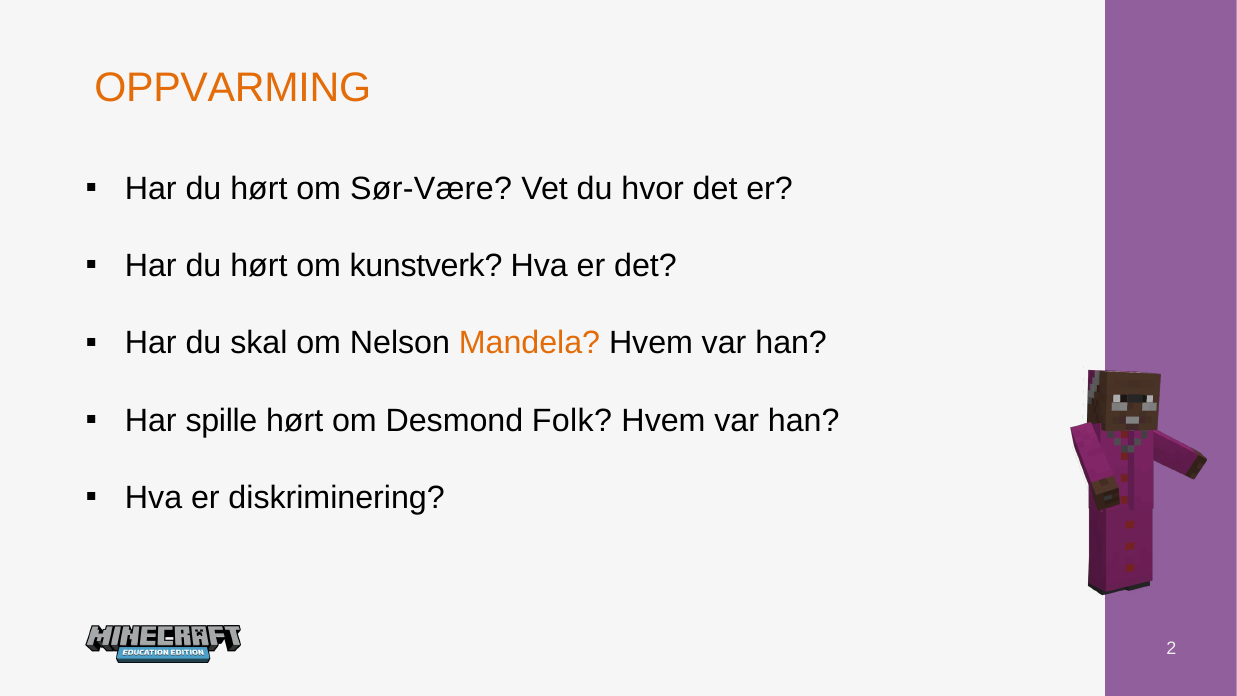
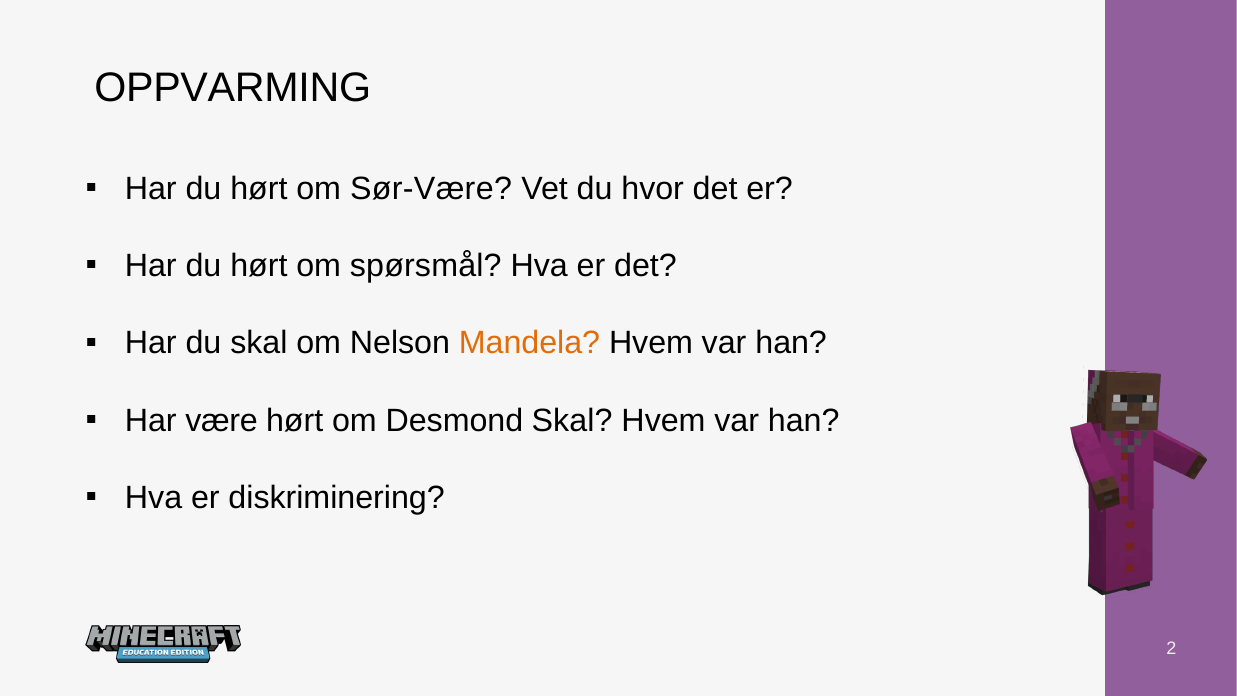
OPPVARMING colour: orange -> black
kunstverk: kunstverk -> spørsmål
spille: spille -> være
Desmond Folk: Folk -> Skal
